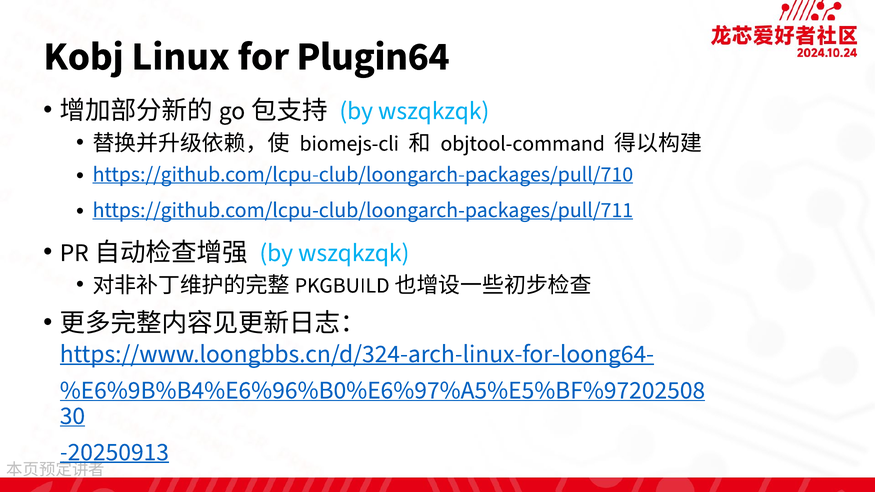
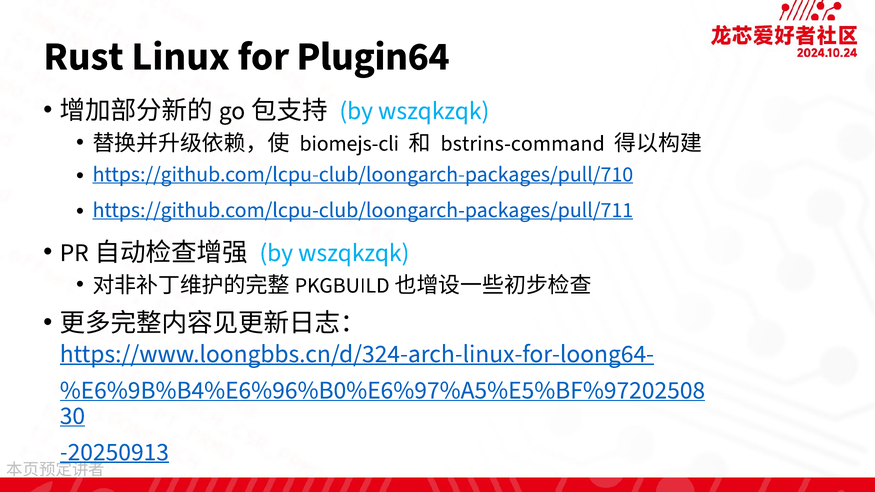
Kobj: Kobj -> Rust
objtool-command: objtool-command -> bstrins-command
